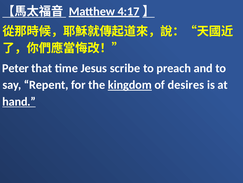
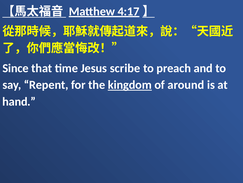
Peter: Peter -> Since
desires: desires -> around
hand underline: present -> none
